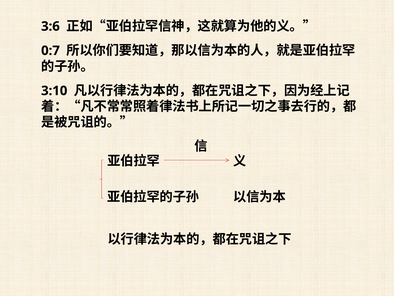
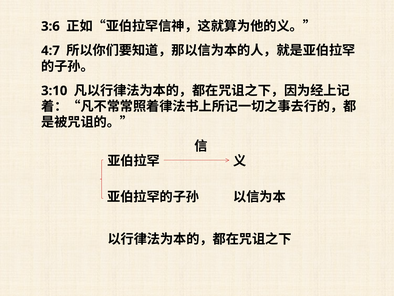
0:7: 0:7 -> 4:7
